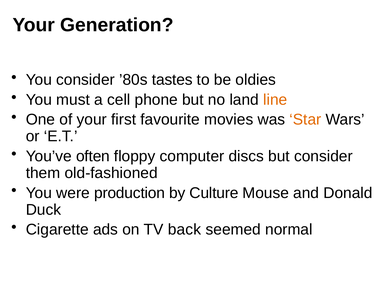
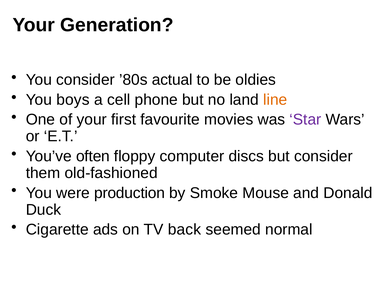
tastes: tastes -> actual
must: must -> boys
Star colour: orange -> purple
Culture: Culture -> Smoke
